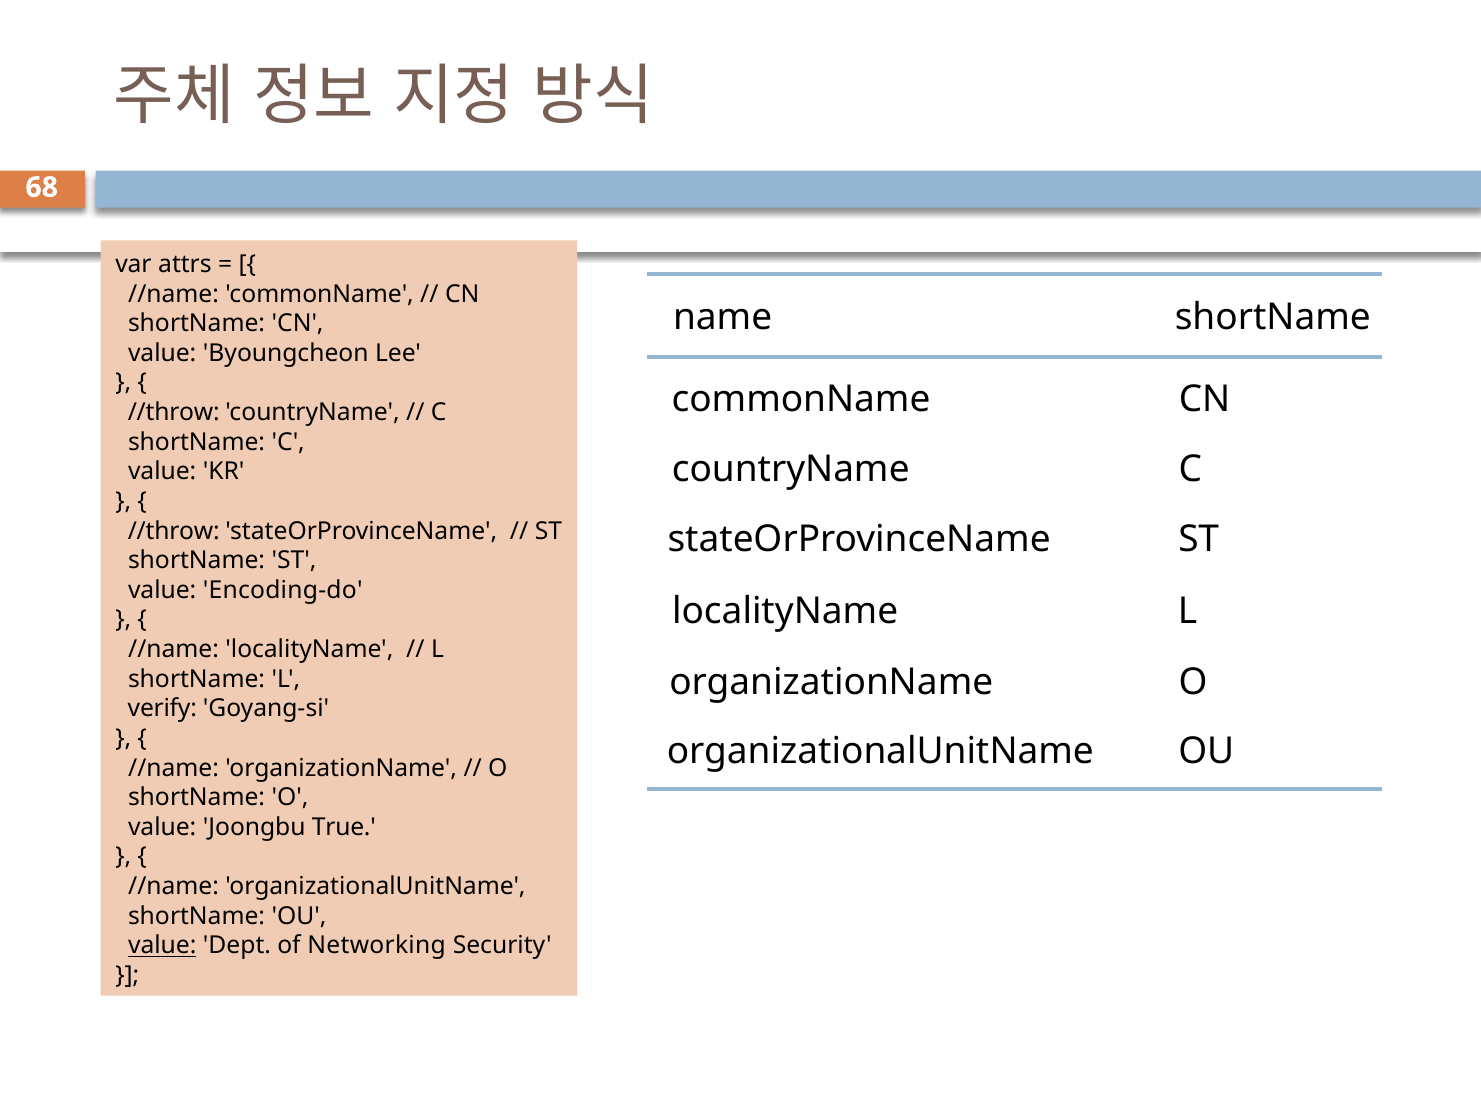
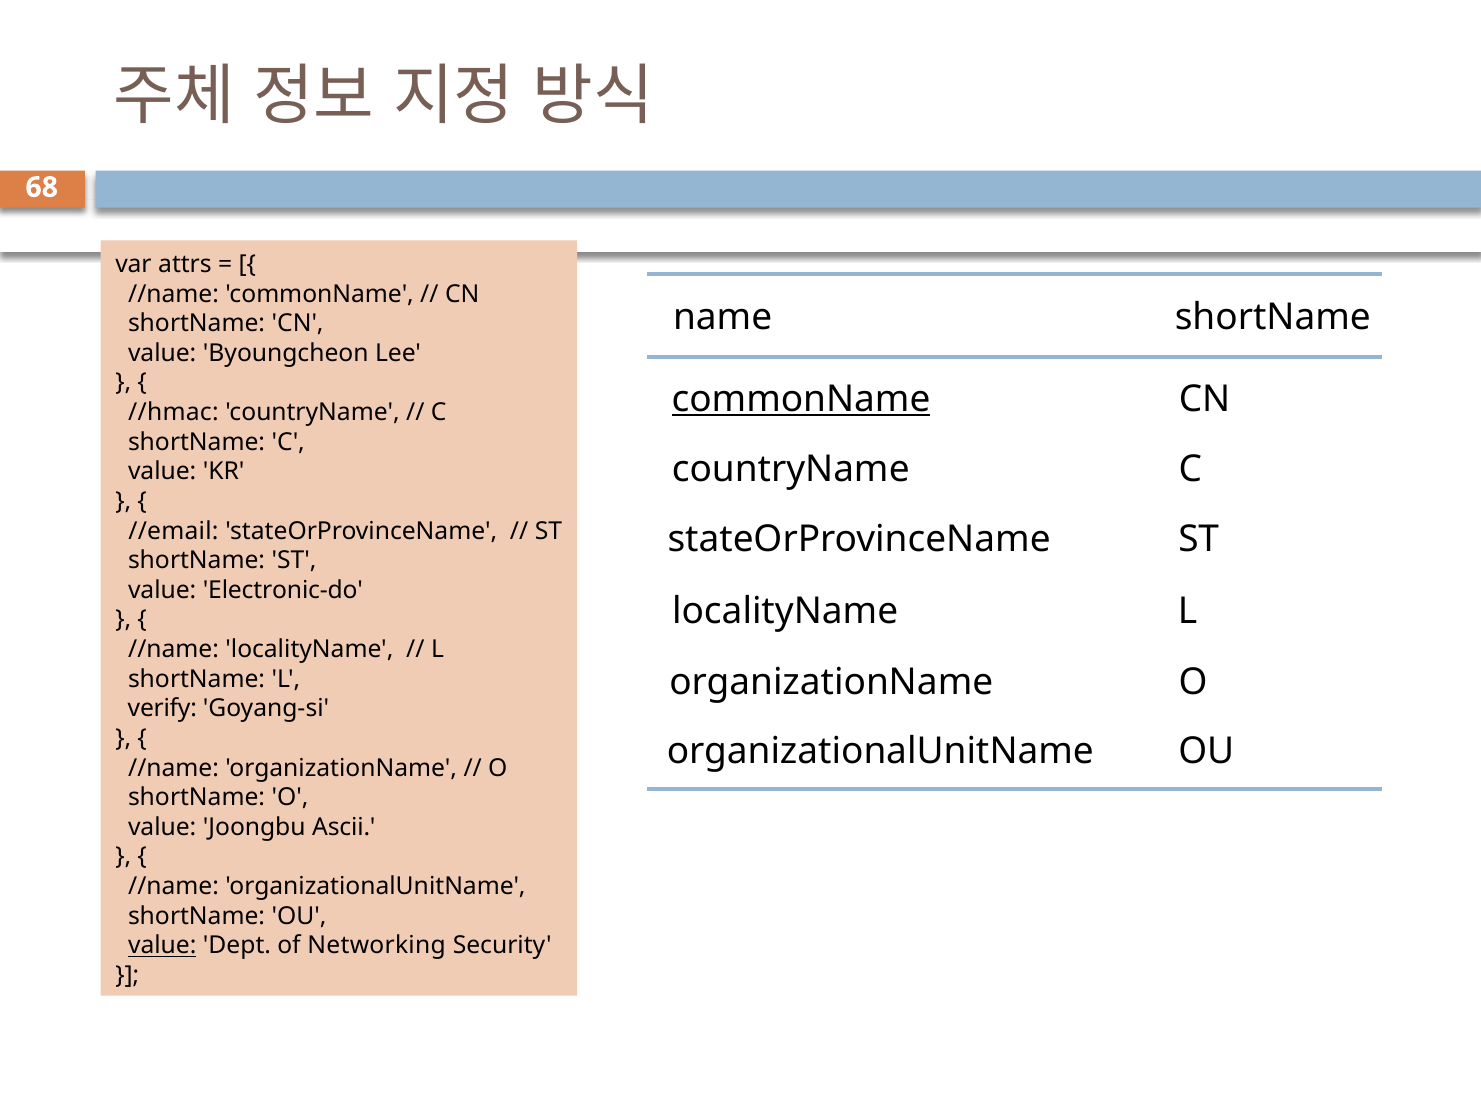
commonName at (801, 399) underline: none -> present
//throw at (174, 412): //throw -> //hmac
//throw at (174, 531): //throw -> //email
Encoding-do: Encoding-do -> Electronic-do
True: True -> Ascii
